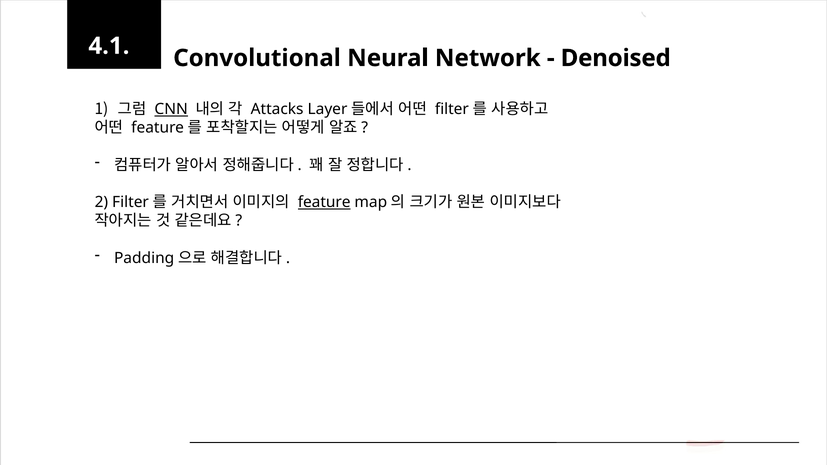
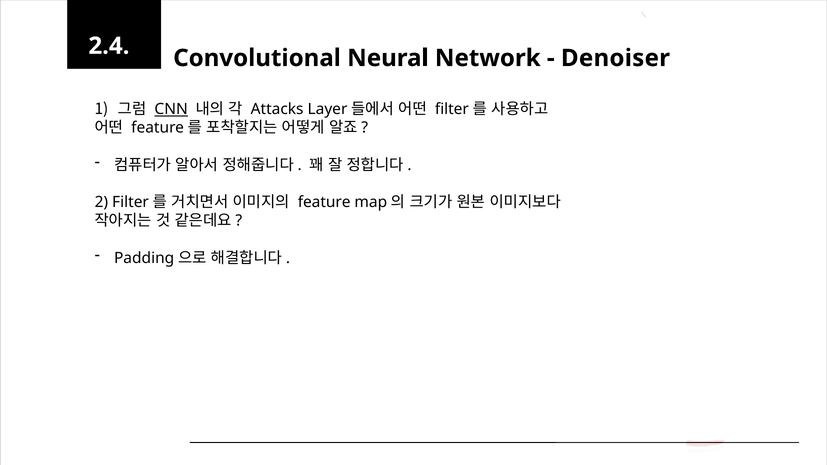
4.1: 4.1 -> 2.4
Denoised: Denoised -> Denoiser
feature underline: present -> none
